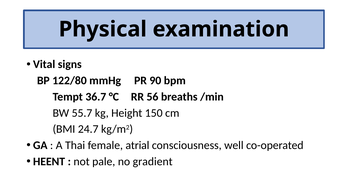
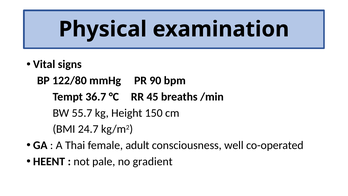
56: 56 -> 45
atrial: atrial -> adult
